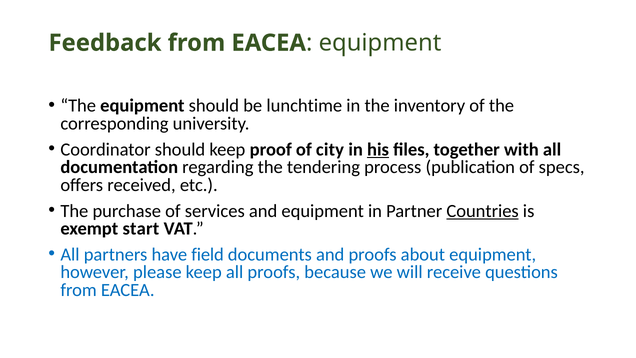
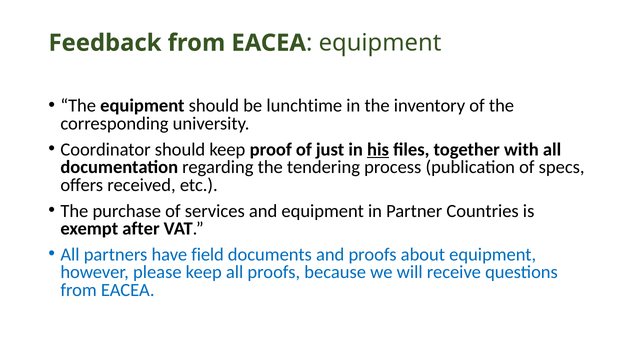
city: city -> just
Countries underline: present -> none
start: start -> after
